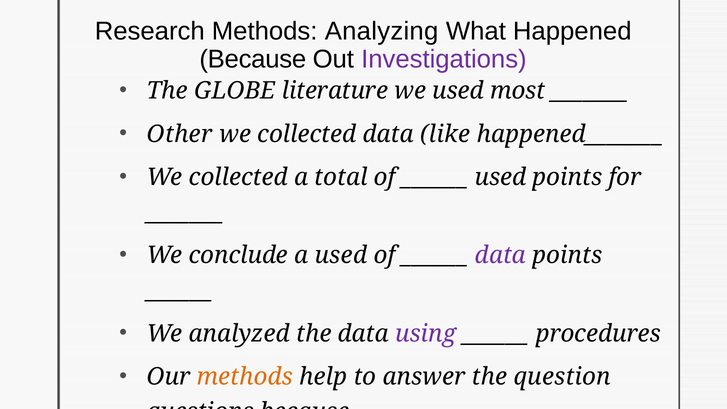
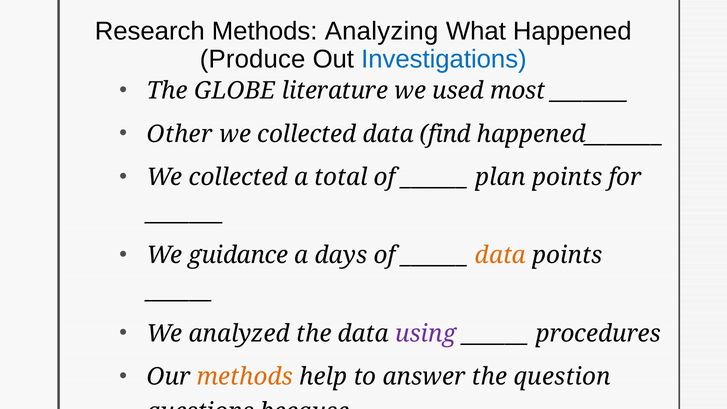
Because at (253, 59): Because -> Produce
Investigations colour: purple -> blue
like: like -> find
used at (501, 177): used -> plan
conclude: conclude -> guidance
a used: used -> days
data at (500, 255) colour: purple -> orange
